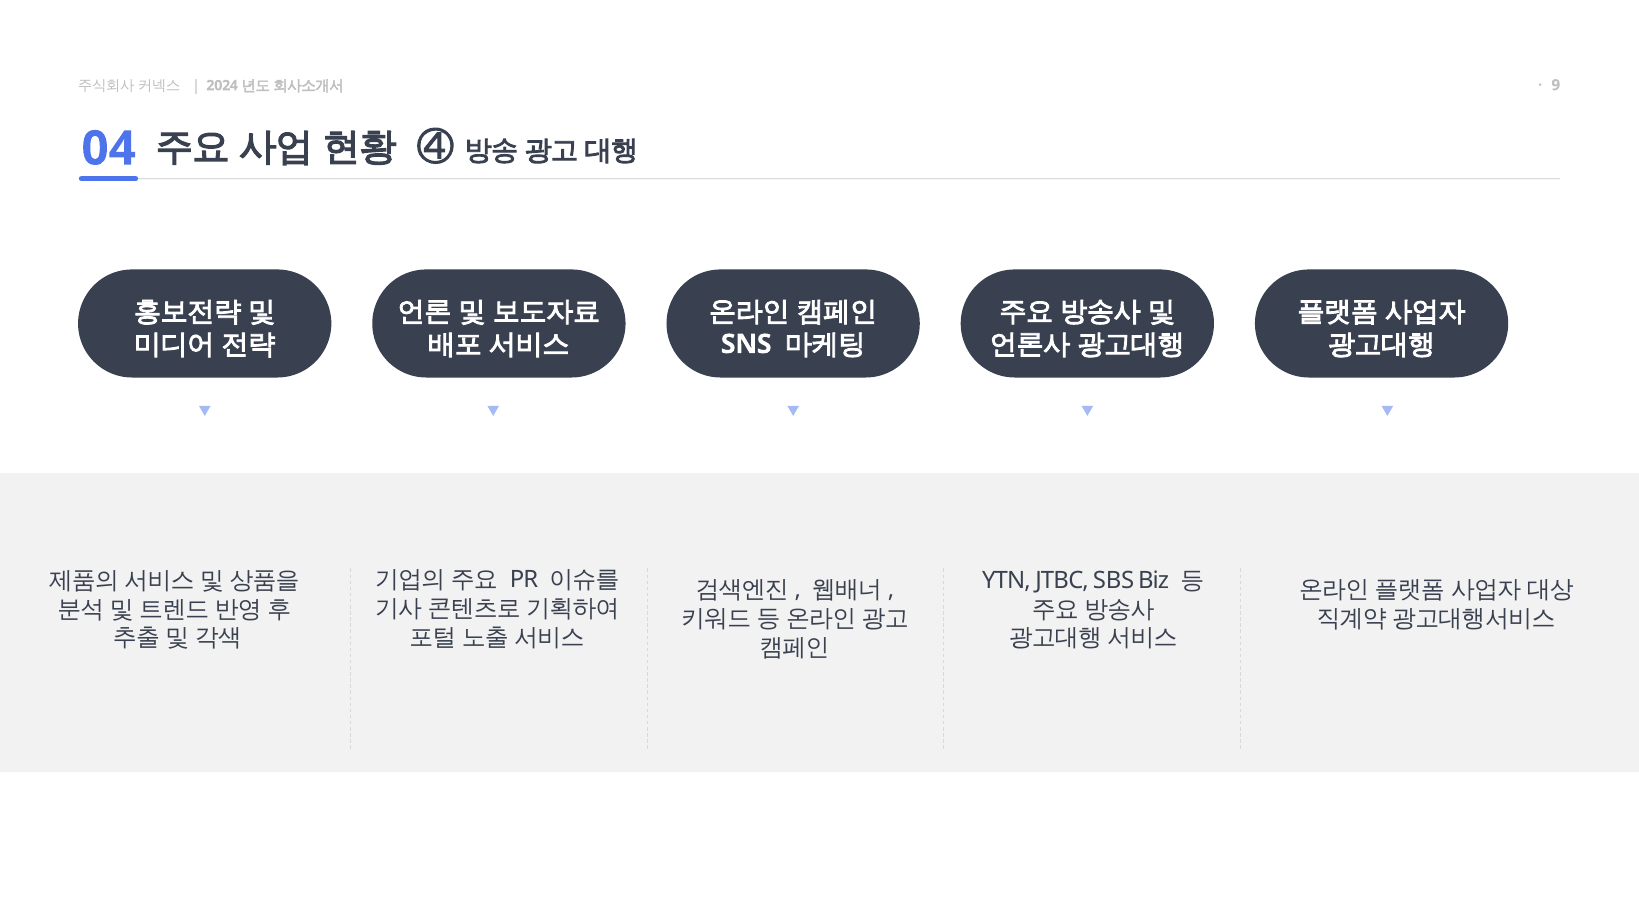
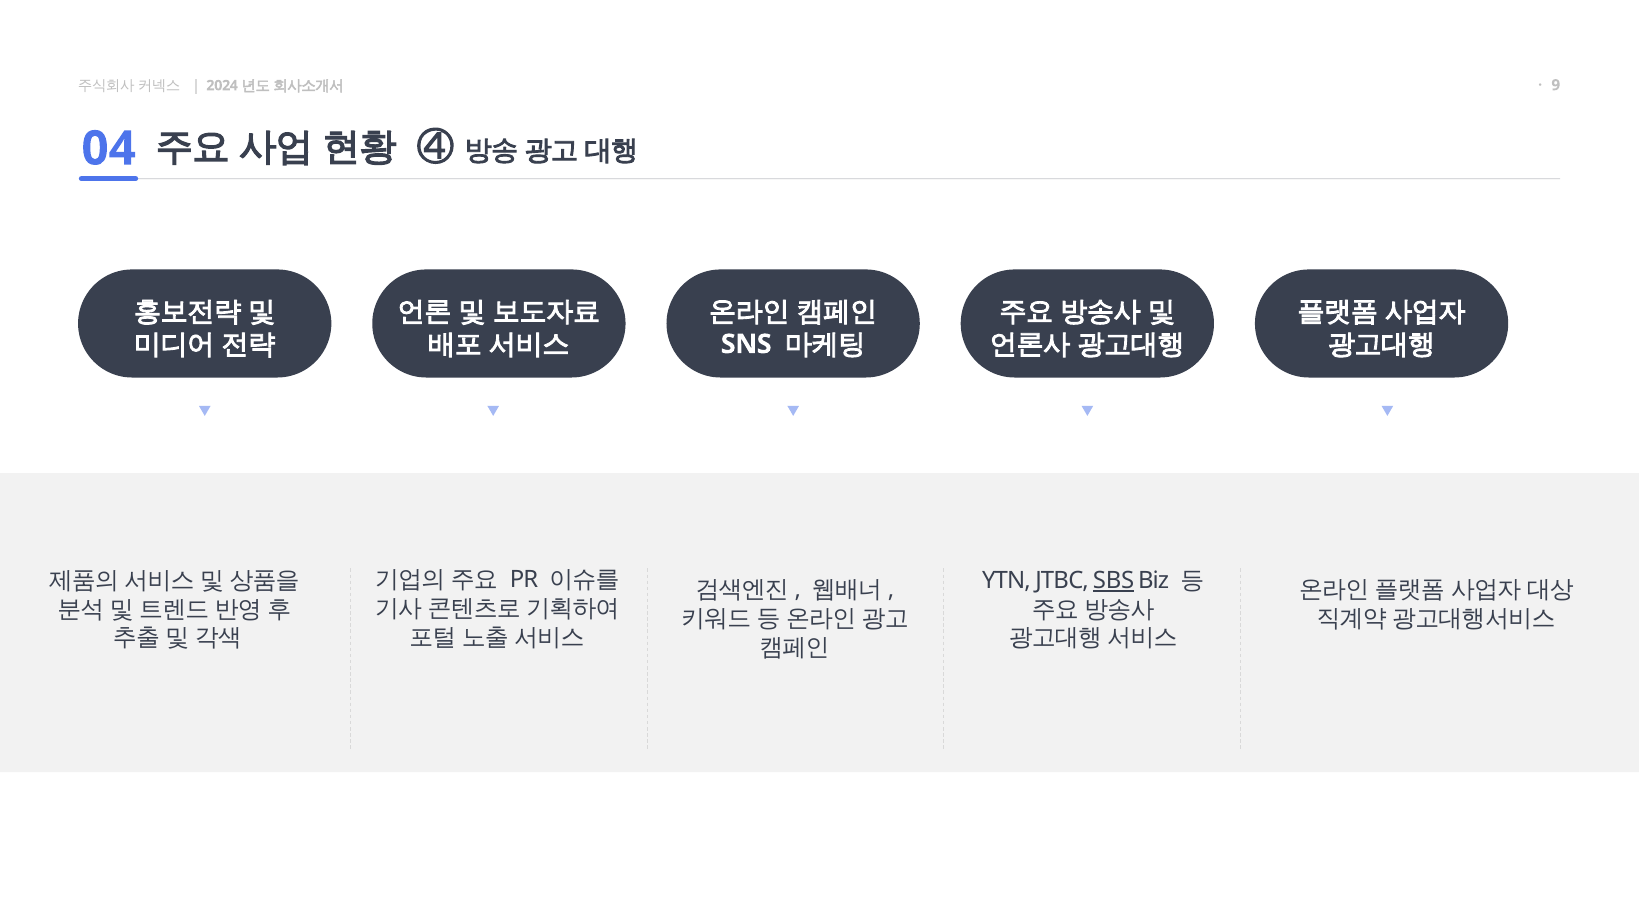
SBS underline: none -> present
